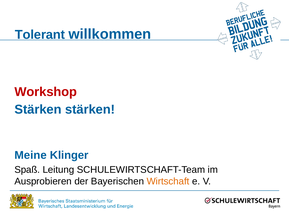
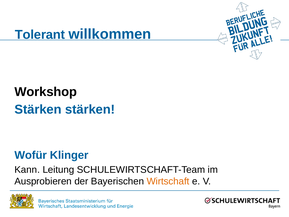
Workshop colour: red -> black
Meine: Meine -> Wofür
Spaß: Spaß -> Kann
